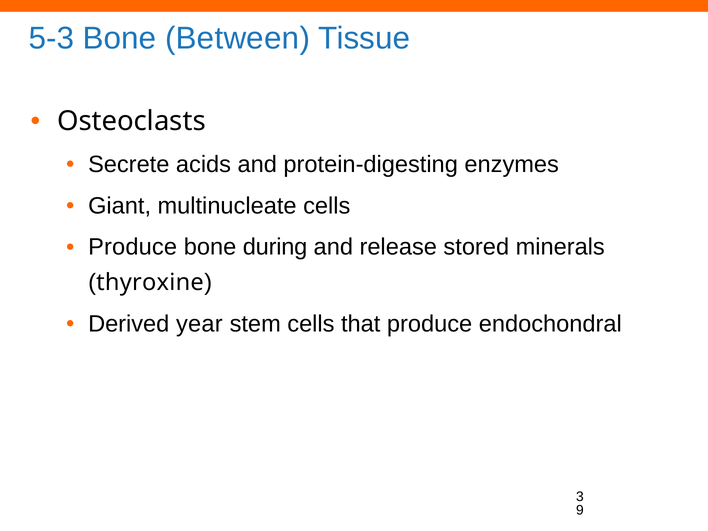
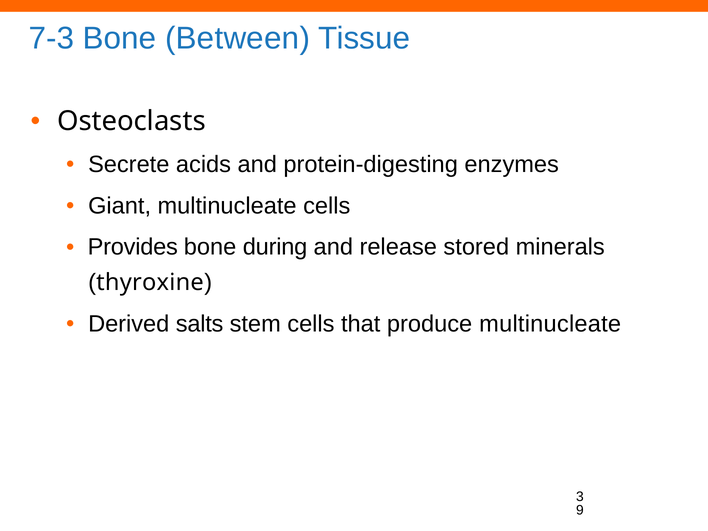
5-3: 5-3 -> 7-3
Produce at (133, 247): Produce -> Provides
year: year -> salts
produce endochondral: endochondral -> multinucleate
